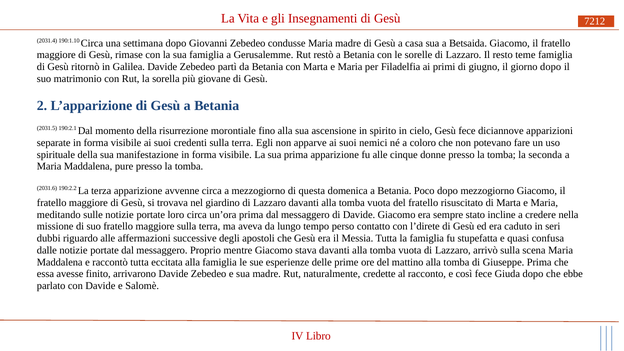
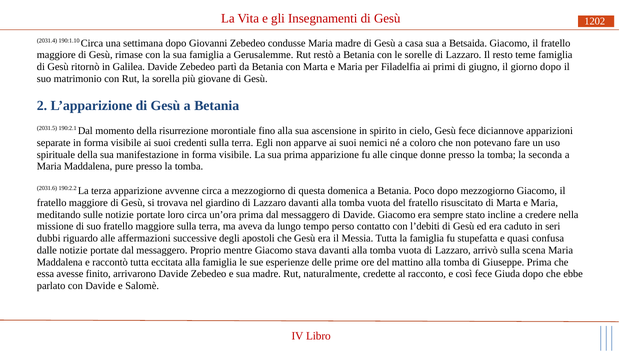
7212: 7212 -> 1202
l’direte: l’direte -> l’debiti
